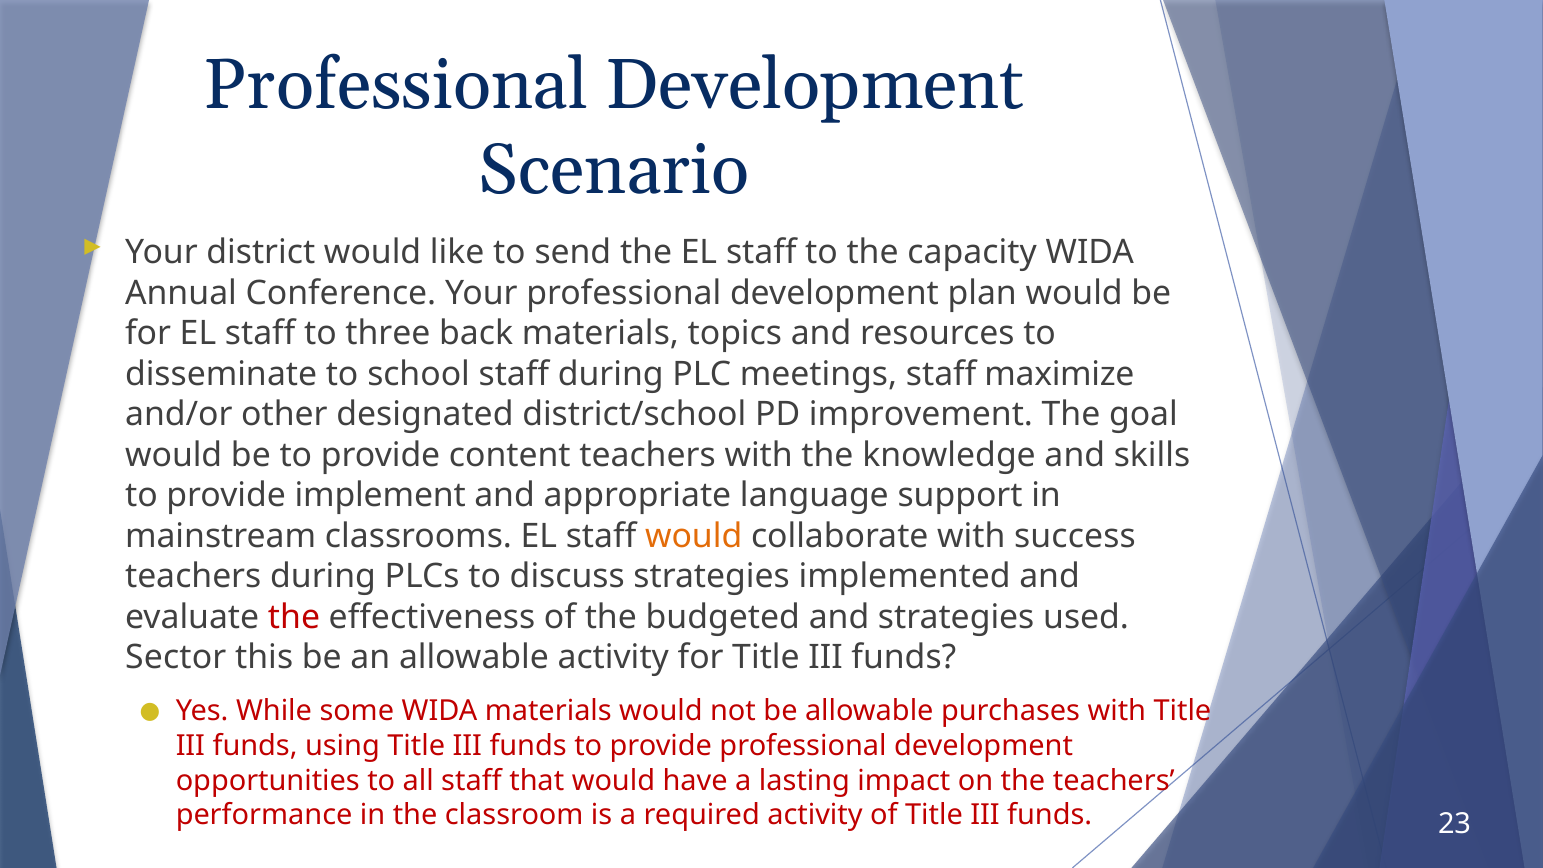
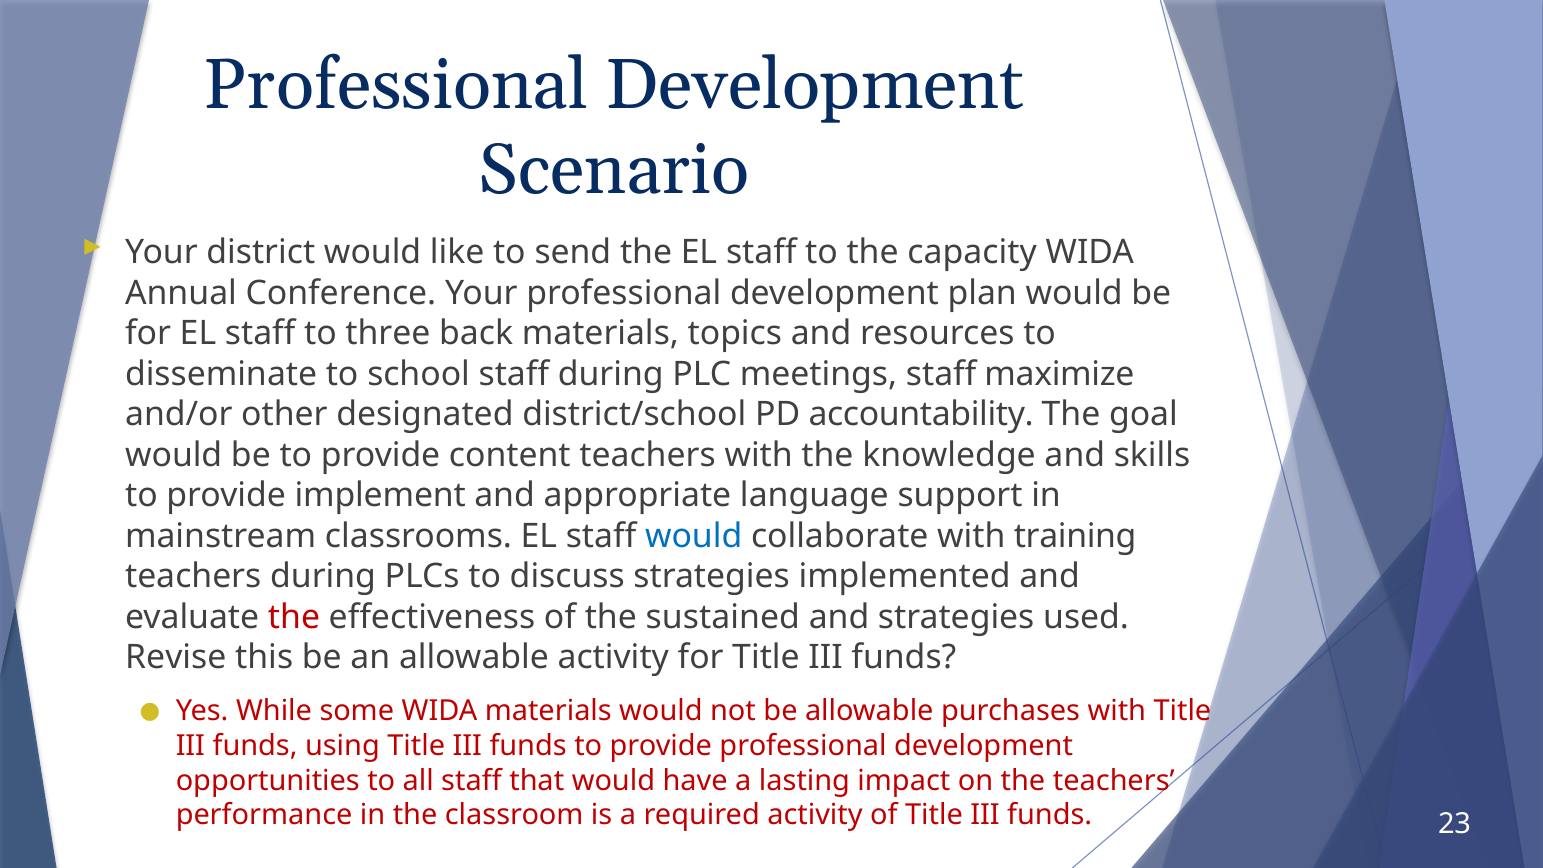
improvement: improvement -> accountability
would at (694, 536) colour: orange -> blue
success: success -> training
budgeted: budgeted -> sustained
Sector: Sector -> Revise
